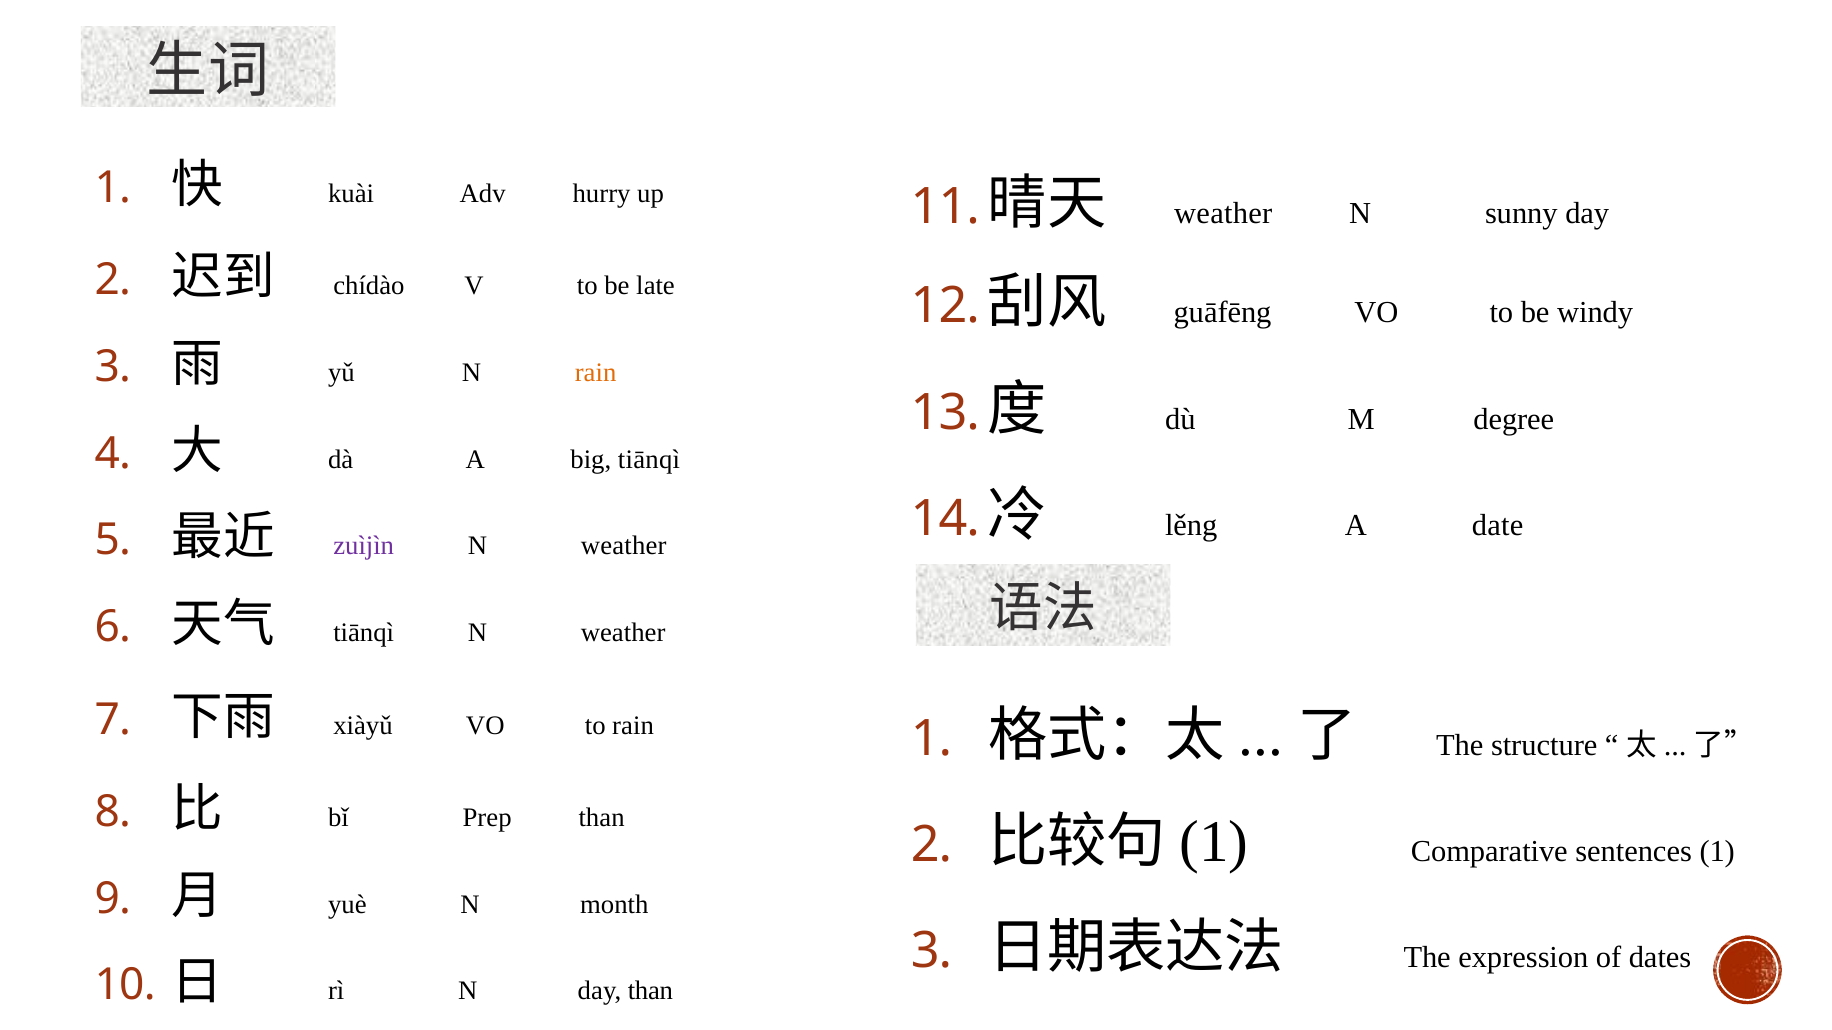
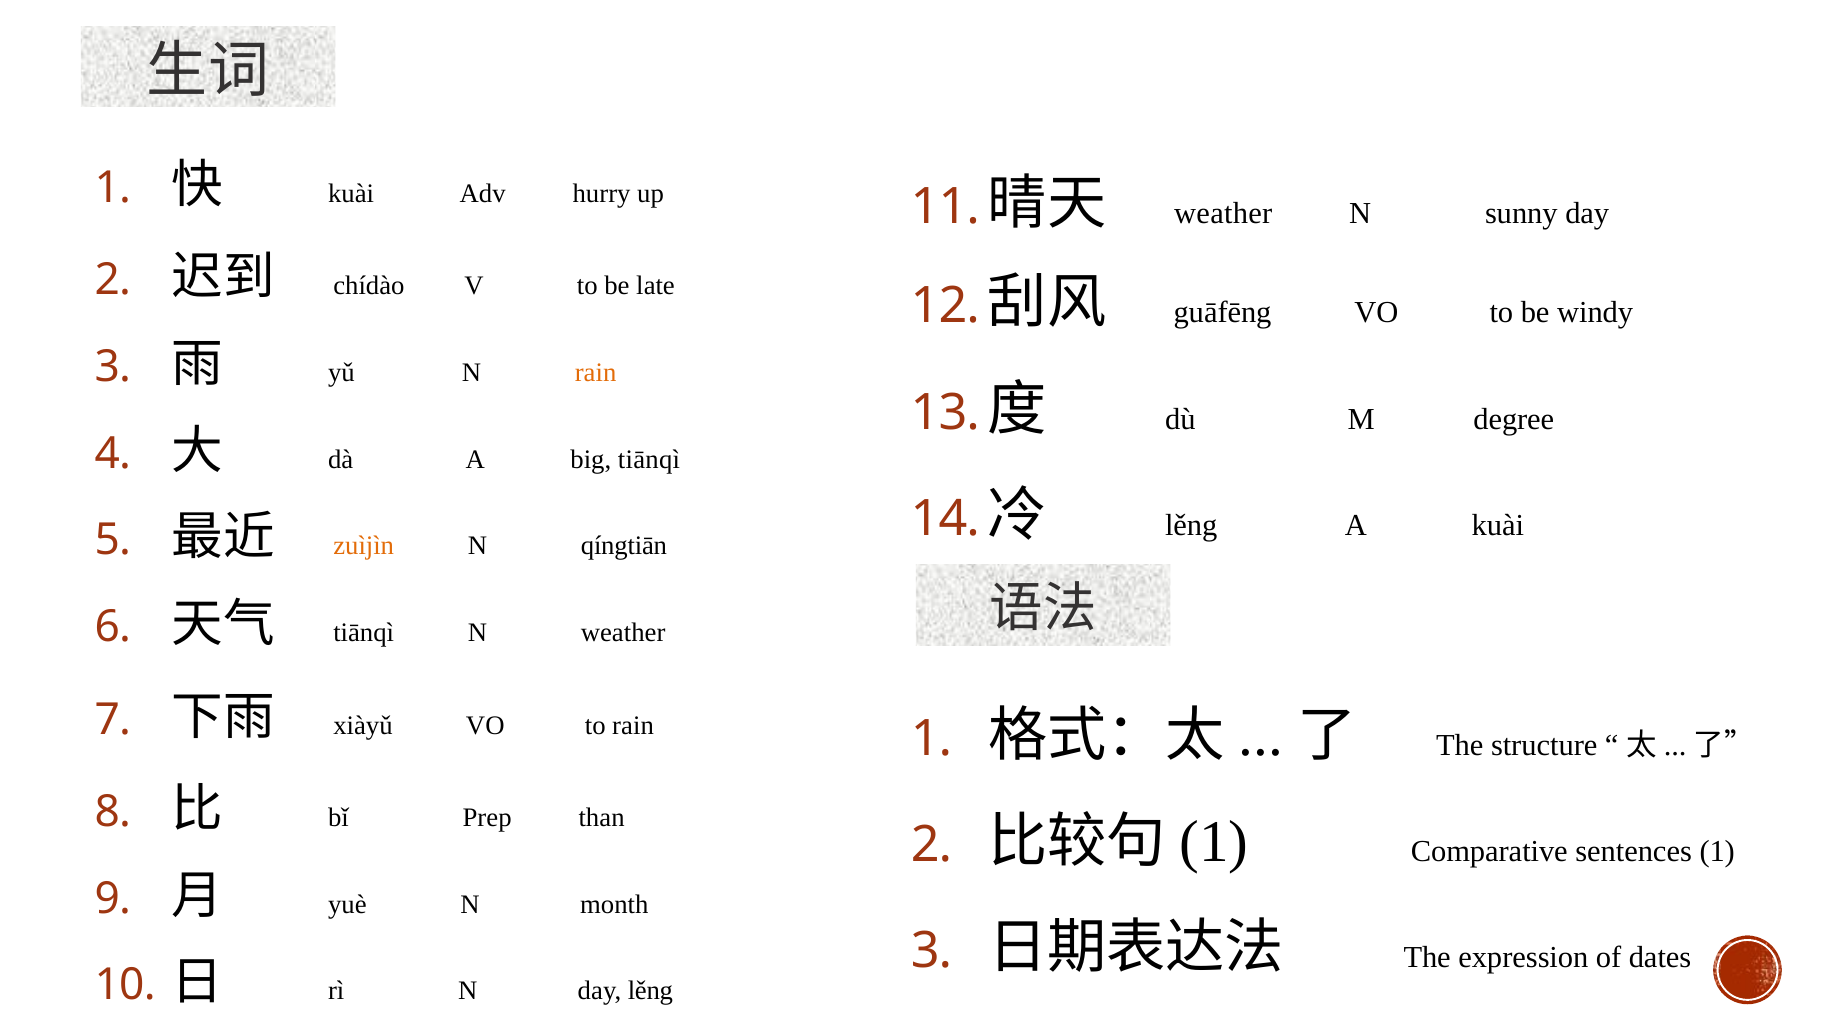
A date: date -> kuài
zuìjìn colour: purple -> orange
weather at (624, 546): weather -> qíngtiān
day than: than -> lěng
